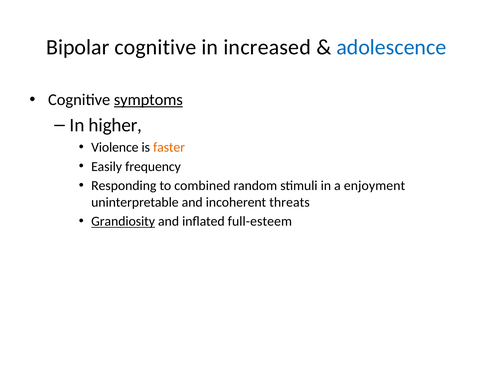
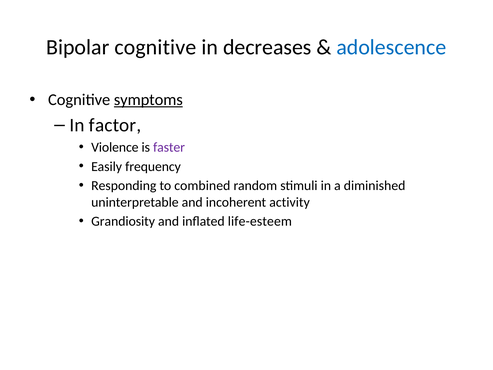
increased: increased -> decreases
higher: higher -> factor
faster colour: orange -> purple
enjoyment: enjoyment -> diminished
threats: threats -> activity
Grandiosity underline: present -> none
full-esteem: full-esteem -> life-esteem
